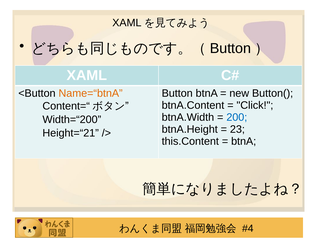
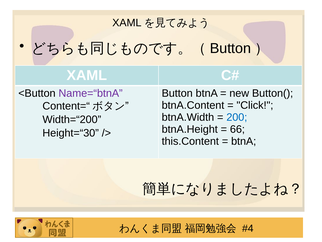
Name=“btnA colour: orange -> purple
23: 23 -> 66
Height=“21: Height=“21 -> Height=“30
